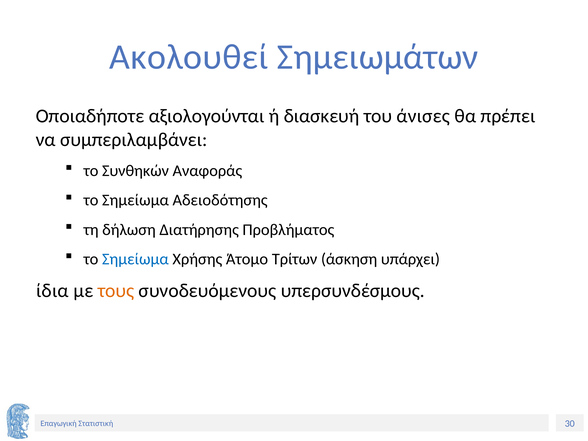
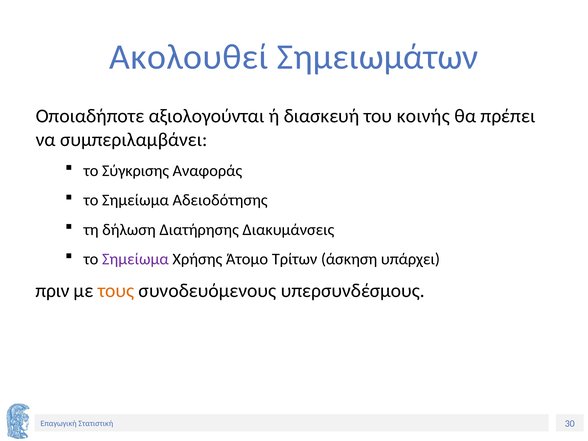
άνισες: άνισες -> κοινής
Συνθηκών: Συνθηκών -> Σύγκρισης
Προβλήματος: Προβλήματος -> Διακυμάνσεις
Σημείωμα at (135, 259) colour: blue -> purple
ίδια: ίδια -> πριν
